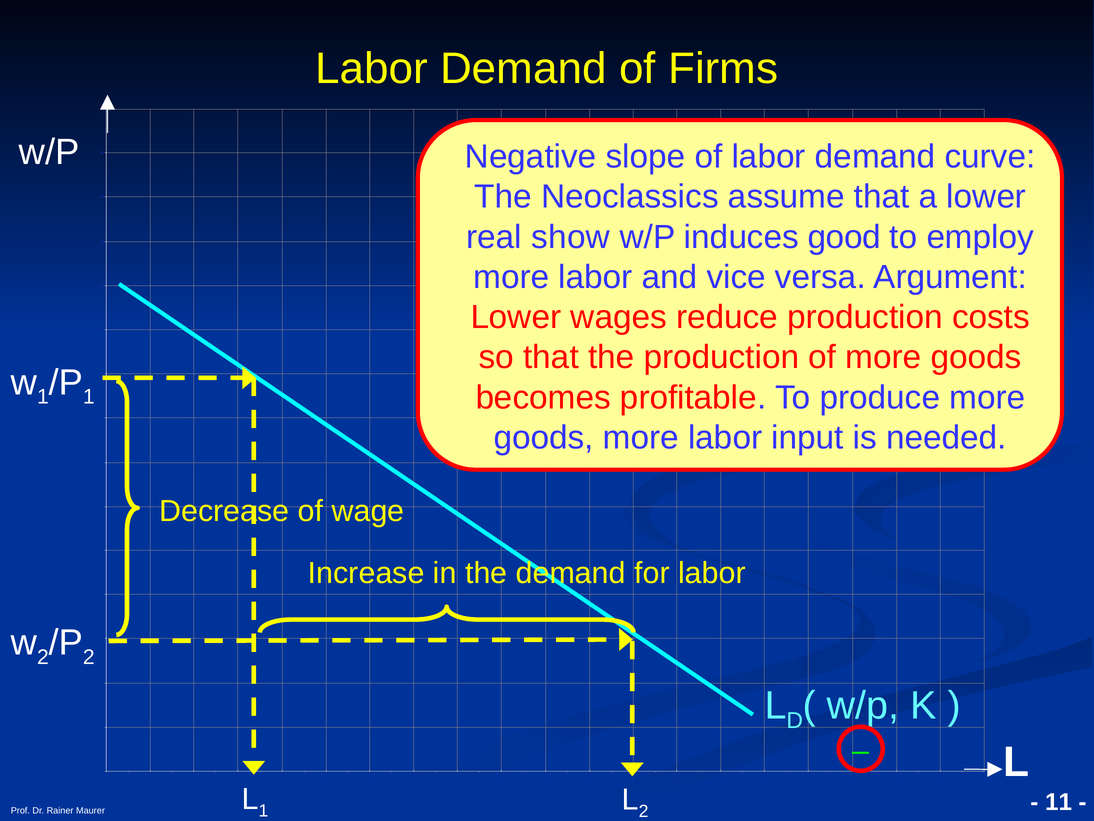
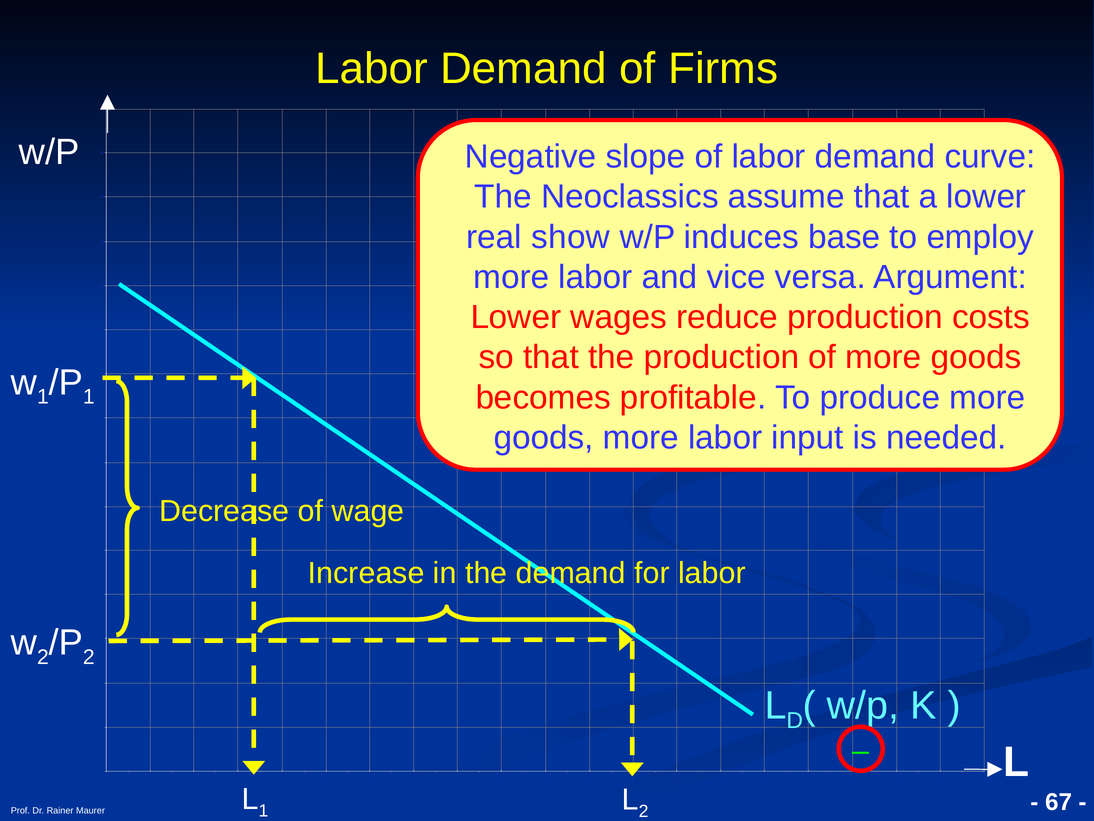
good: good -> base
11: 11 -> 67
